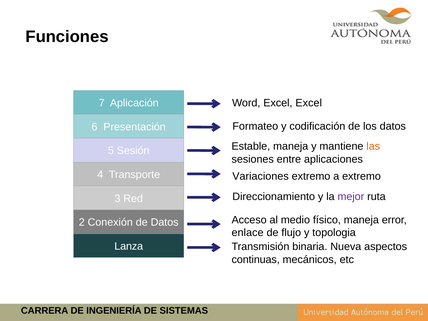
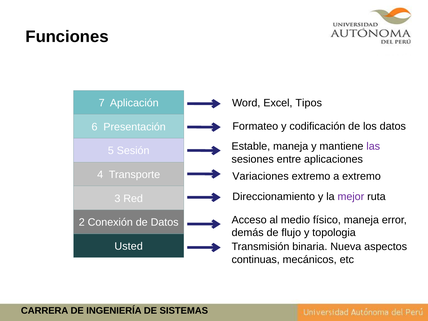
Excel Excel: Excel -> Tipos
las colour: orange -> purple
enlace: enlace -> demás
Lanza: Lanza -> Usted
